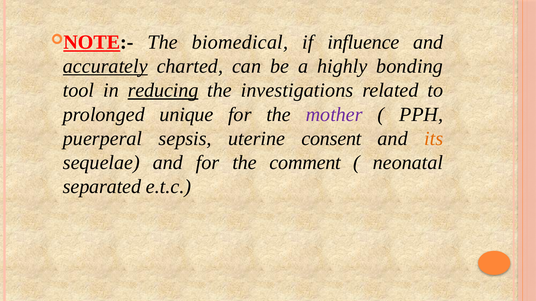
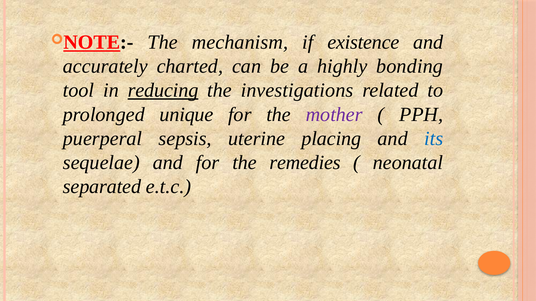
biomedical: biomedical -> mechanism
influence: influence -> existence
accurately underline: present -> none
consent: consent -> placing
its colour: orange -> blue
comment: comment -> remedies
